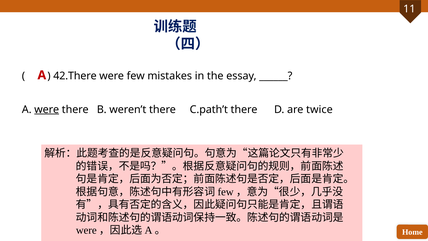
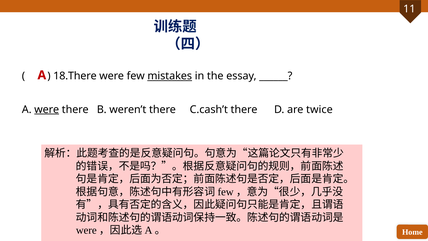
42.There: 42.There -> 18.There
mistakes underline: none -> present
C.path’t: C.path’t -> C.cash’t
